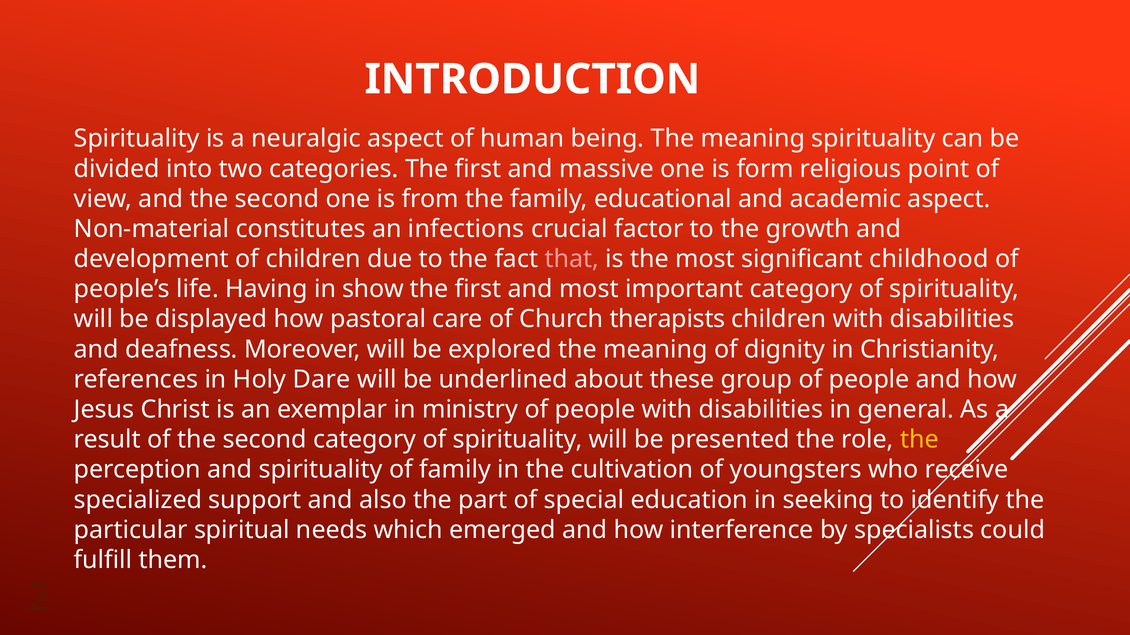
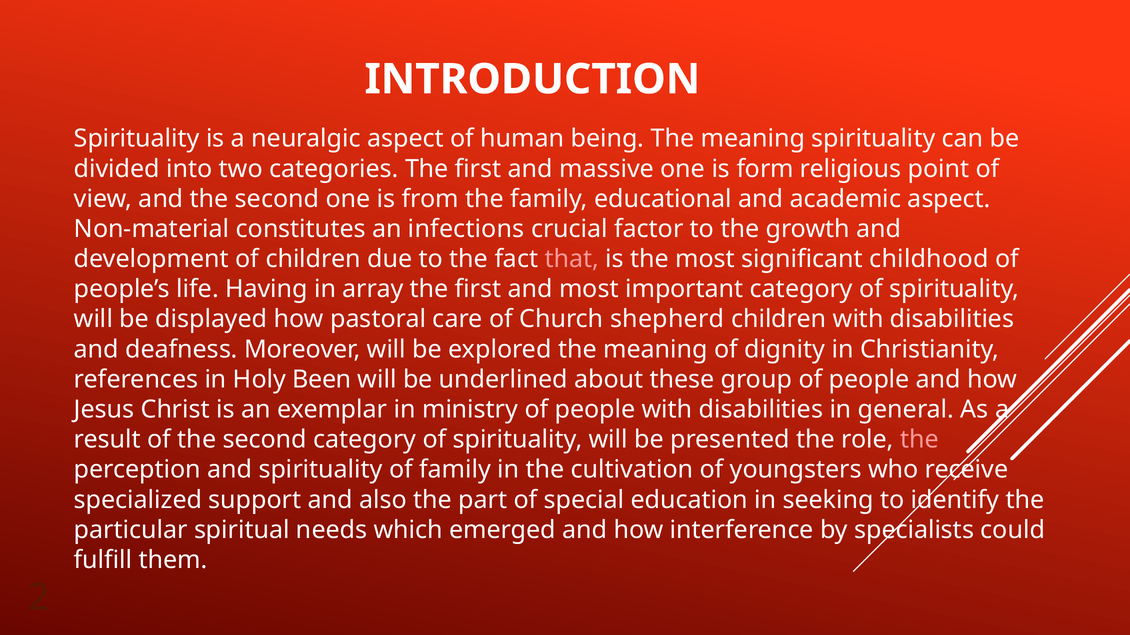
show: show -> array
therapists: therapists -> shepherd
Dare: Dare -> Been
the at (919, 440) colour: yellow -> pink
